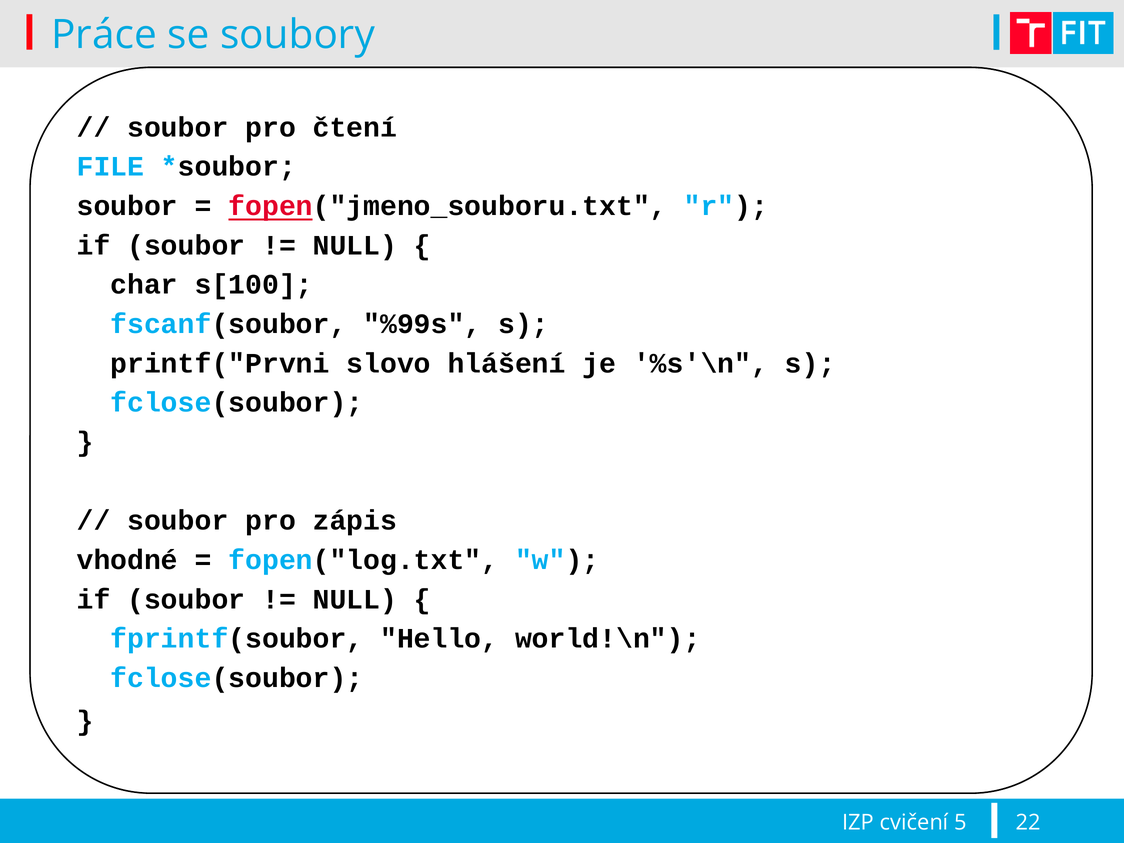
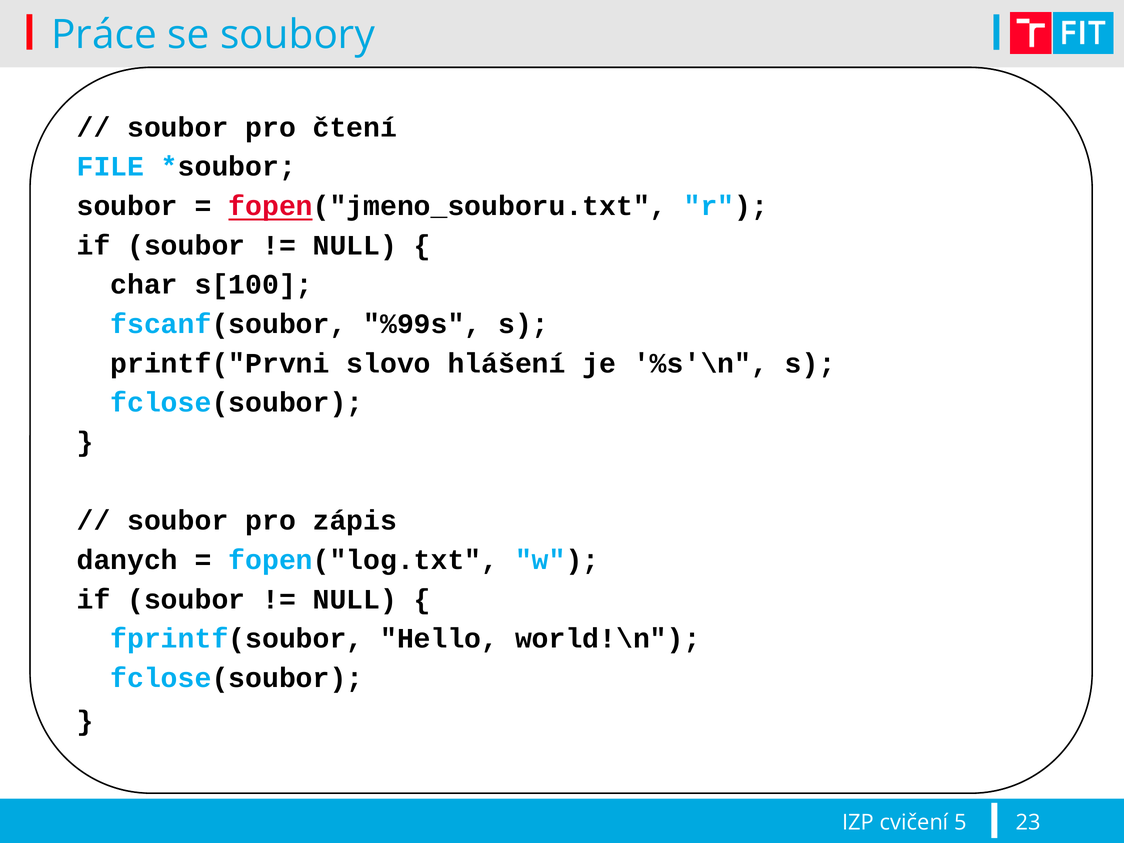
vhodné: vhodné -> danych
22: 22 -> 23
